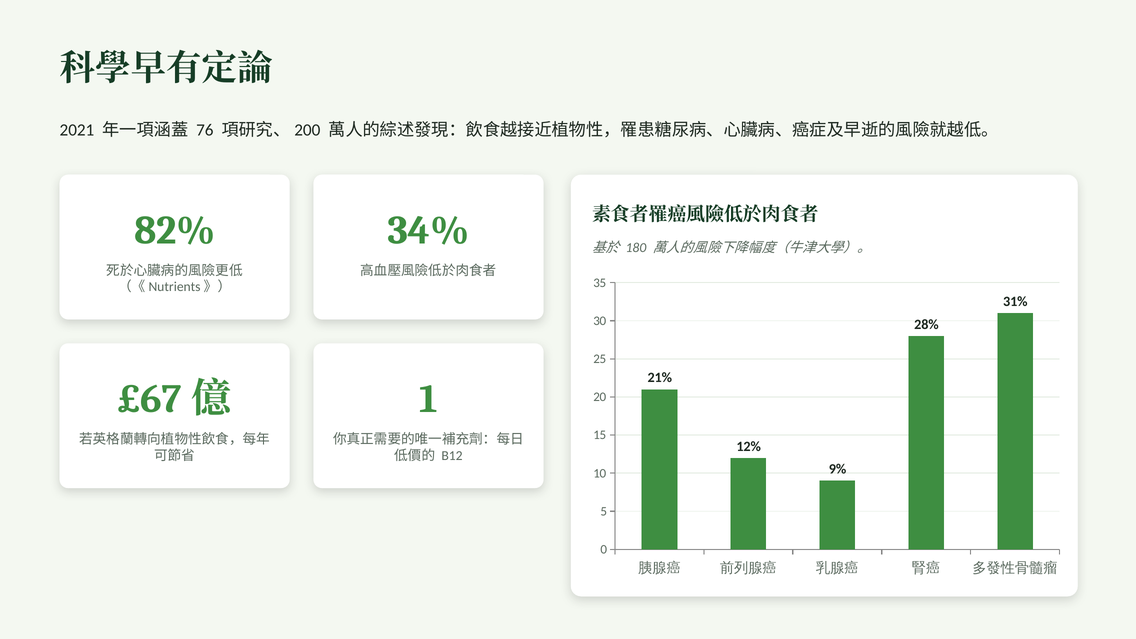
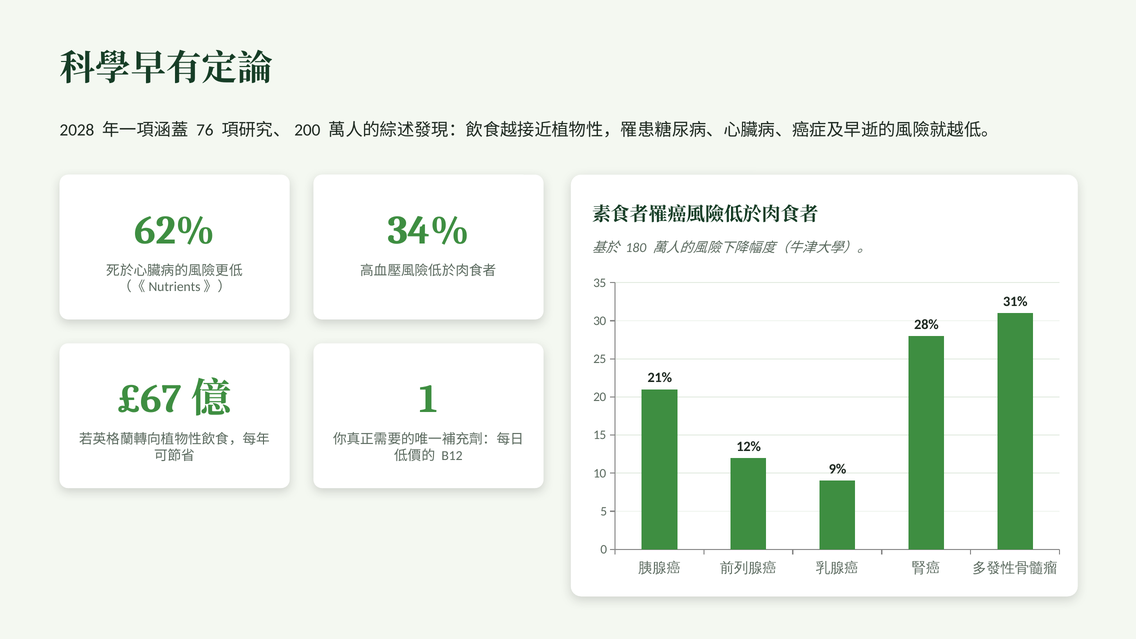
2021: 2021 -> 2028
82%: 82% -> 62%
